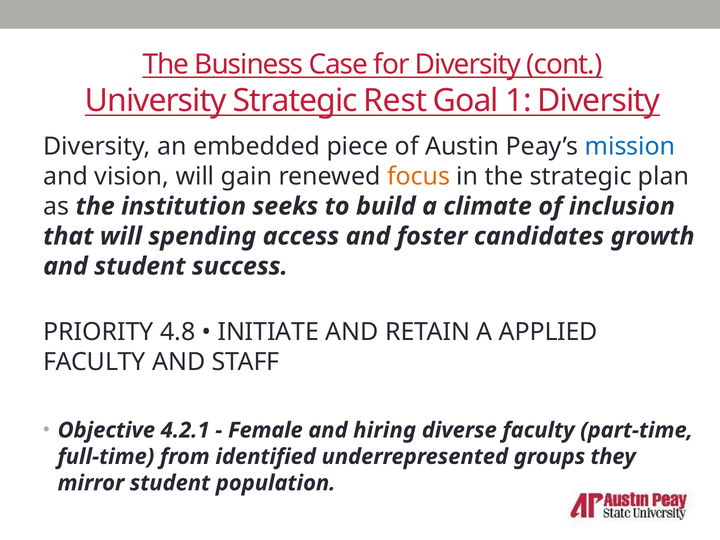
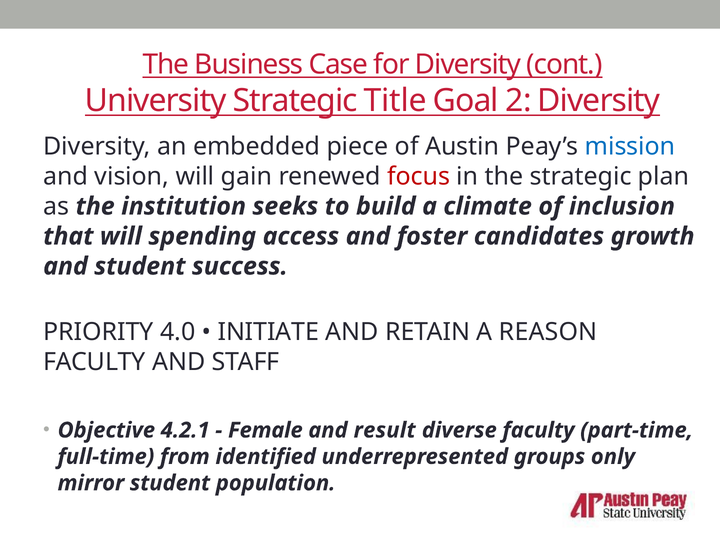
Rest: Rest -> Title
1: 1 -> 2
focus colour: orange -> red
4.8: 4.8 -> 4.0
APPLIED: APPLIED -> REASON
hiring: hiring -> result
they: they -> only
